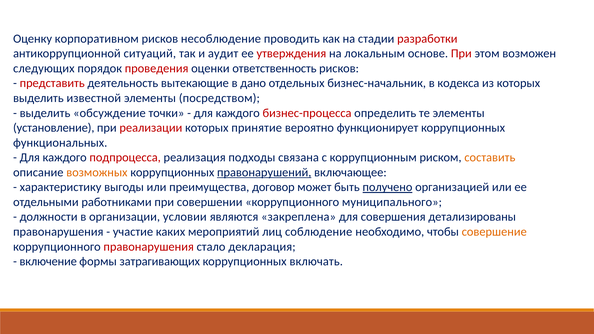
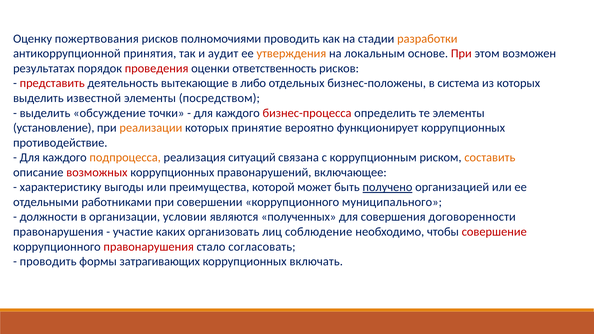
корпоративном: корпоративном -> пожертвования
несоблюдение: несоблюдение -> полномочиями
разработки colour: red -> orange
ситуаций: ситуаций -> принятия
утверждения colour: red -> orange
следующих: следующих -> результатах
дано: дано -> либо
бизнес-начальник: бизнес-начальник -> бизнес-положены
кодекса: кодекса -> система
реализации colour: red -> orange
функциональных: функциональных -> противодействие
подпроцесса colour: red -> orange
подходы: подходы -> ситуаций
возможных colour: orange -> red
правонарушений underline: present -> none
договор: договор -> которой
закреплена: закреплена -> полученных
детализированы: детализированы -> договоренности
мероприятий: мероприятий -> организовать
совершение colour: orange -> red
декларация: декларация -> согласовать
включение at (48, 262): включение -> проводить
